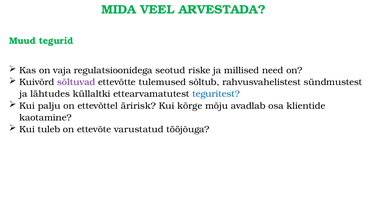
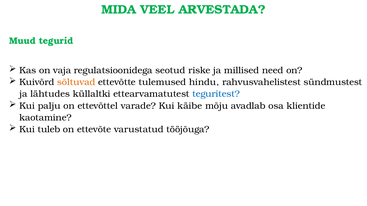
sõltuvad colour: purple -> orange
sõltub: sõltub -> hindu
äririsk: äririsk -> varade
kõrge: kõrge -> käibe
